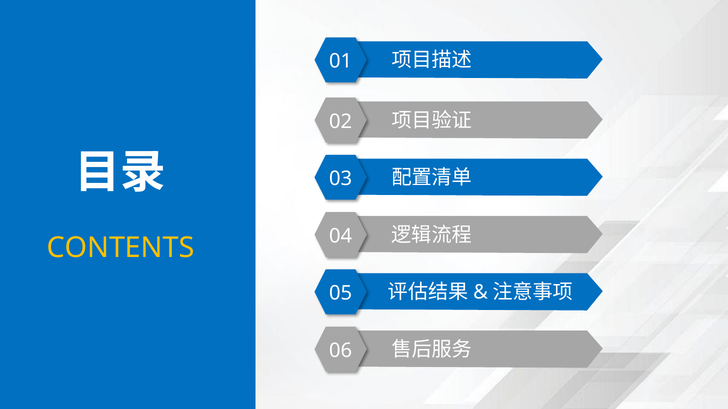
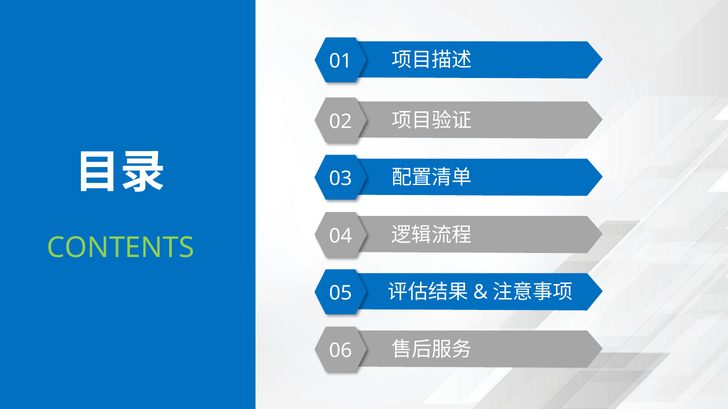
CONTENTS colour: yellow -> light green
